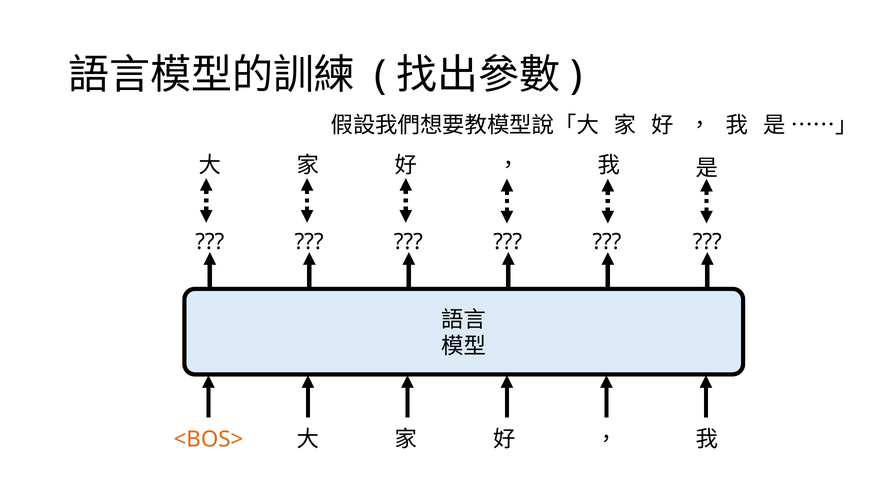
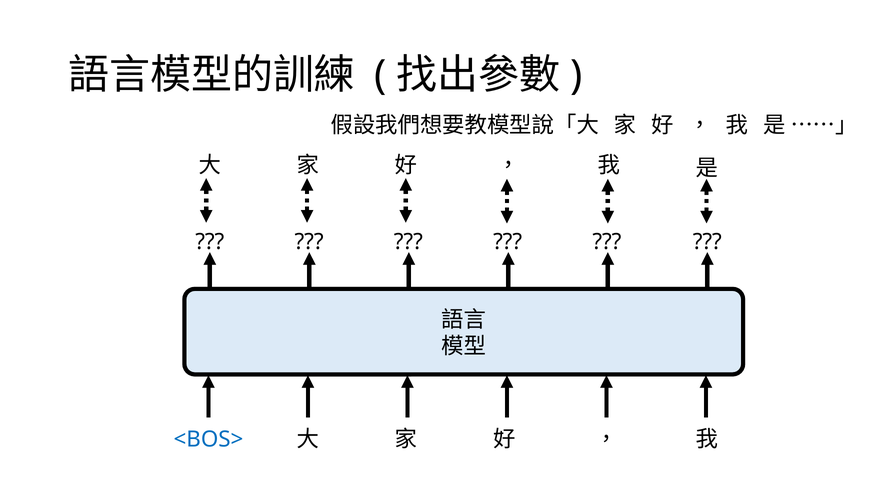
<BOS> colour: orange -> blue
